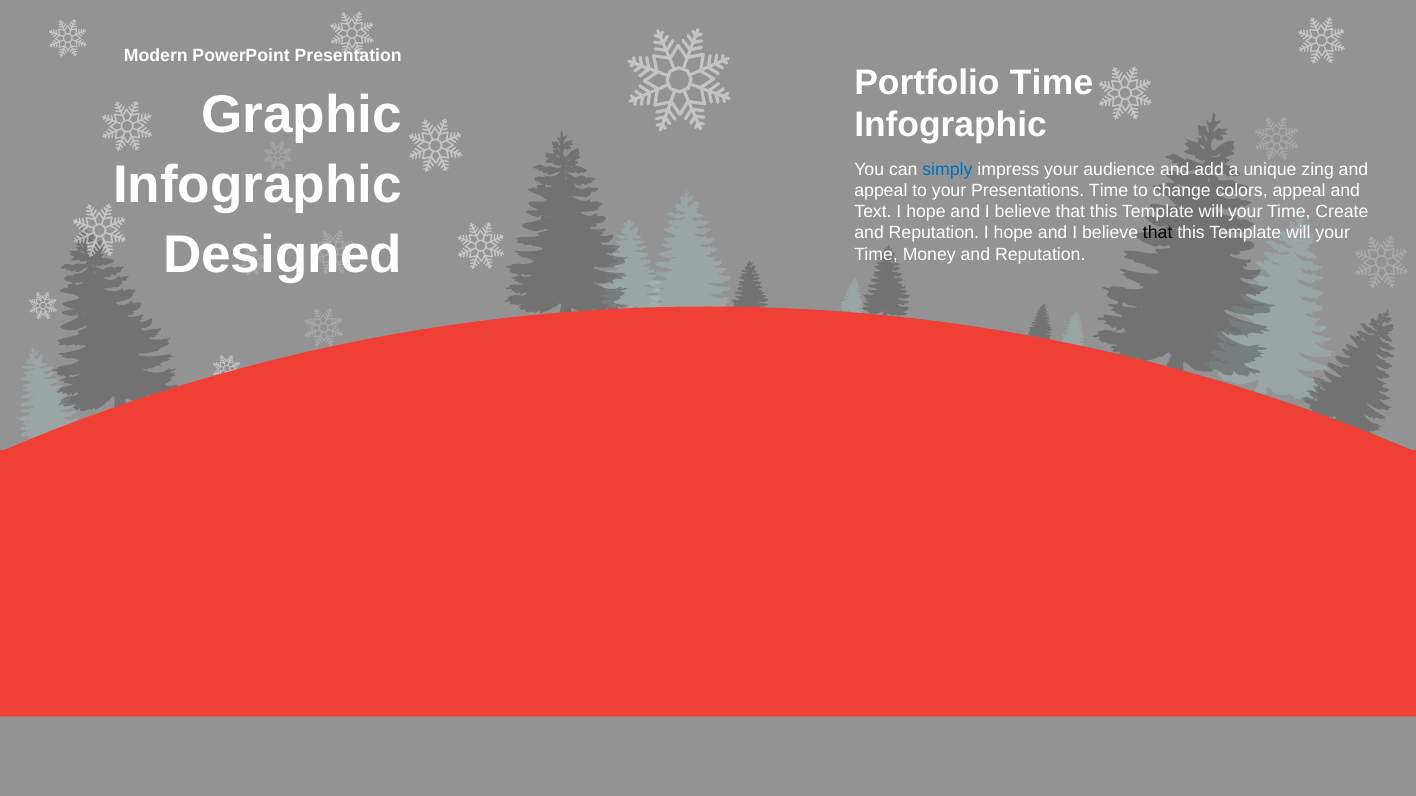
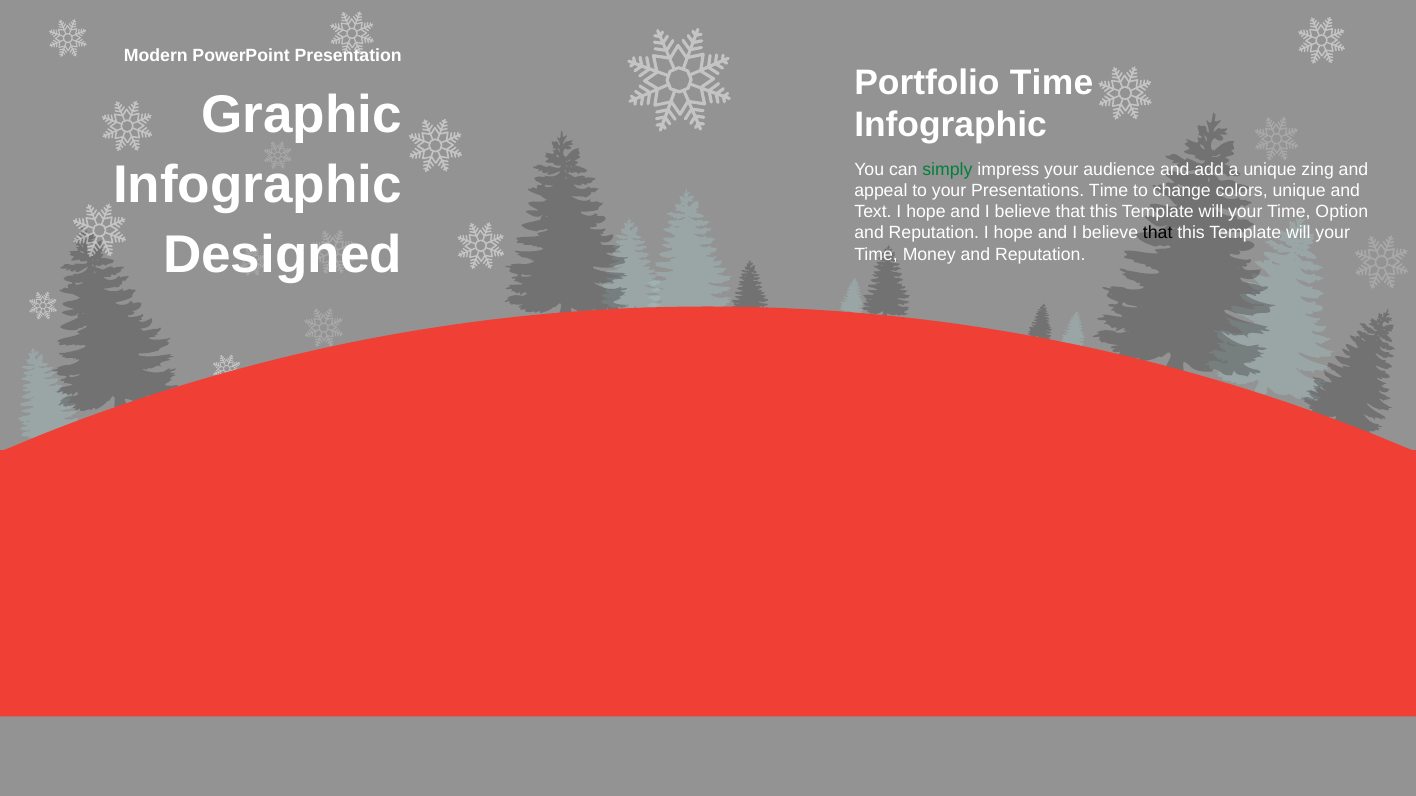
simply colour: blue -> green
colors appeal: appeal -> unique
Create: Create -> Option
